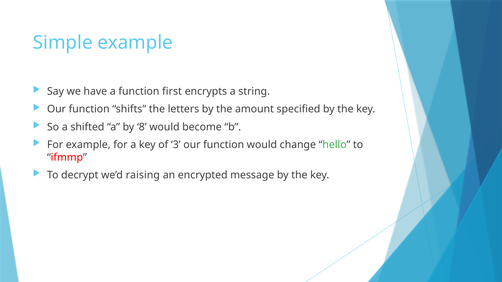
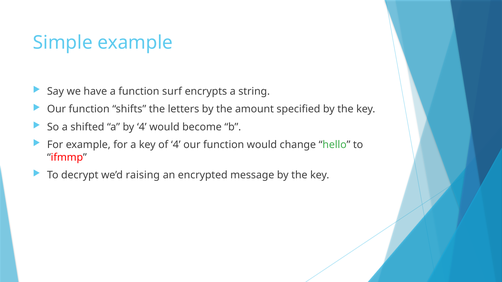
first: first -> surf
by 8: 8 -> 4
of 3: 3 -> 4
